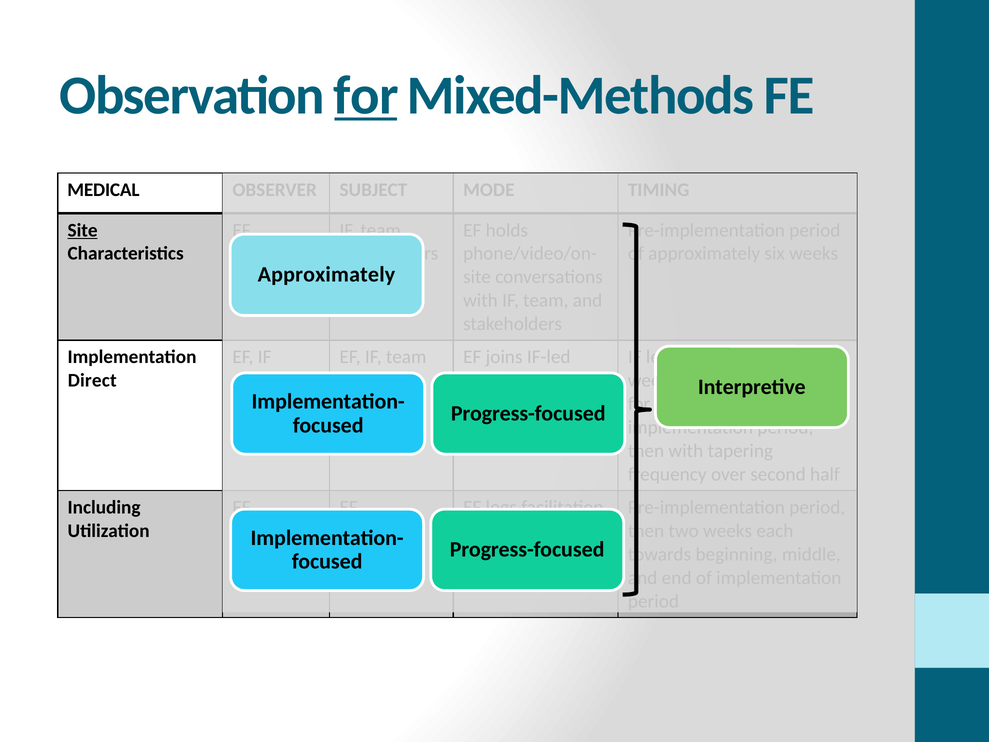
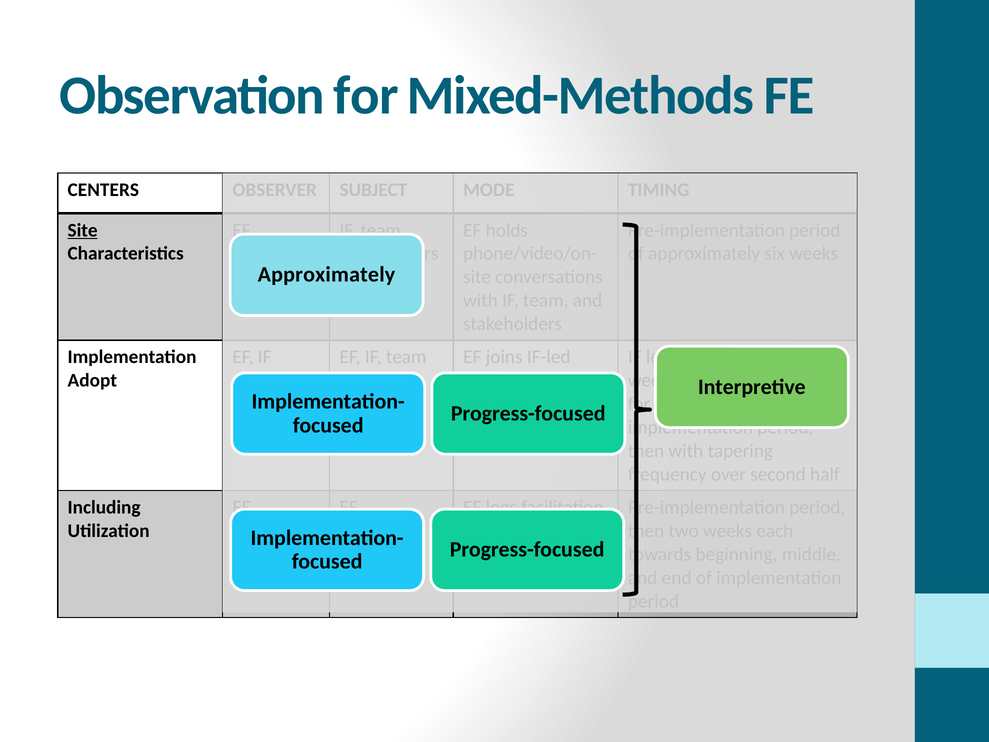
for at (366, 95) underline: present -> none
MEDICAL: MEDICAL -> CENTERS
Direct: Direct -> Adopt
